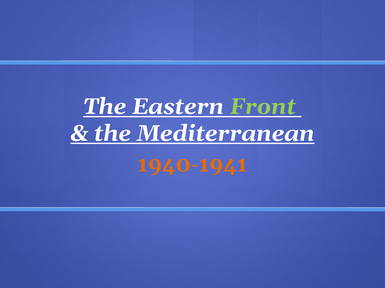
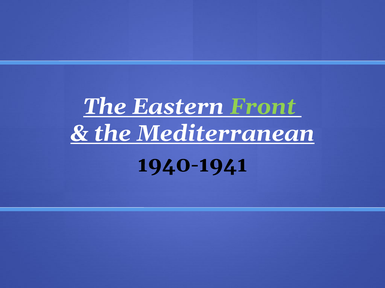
1940-1941 colour: orange -> black
